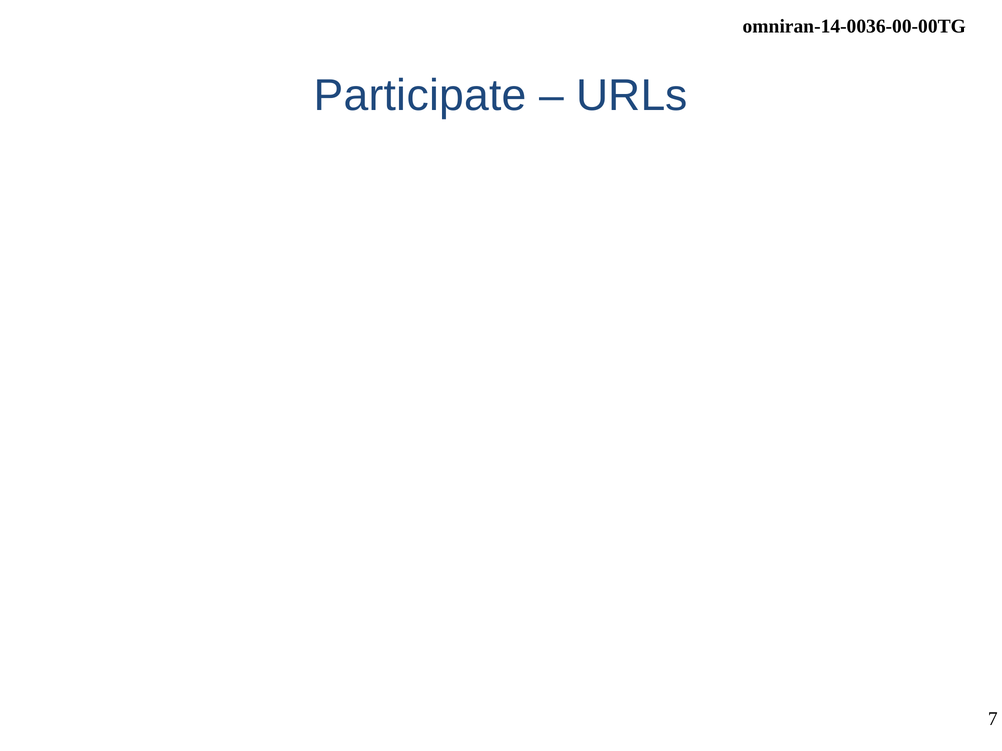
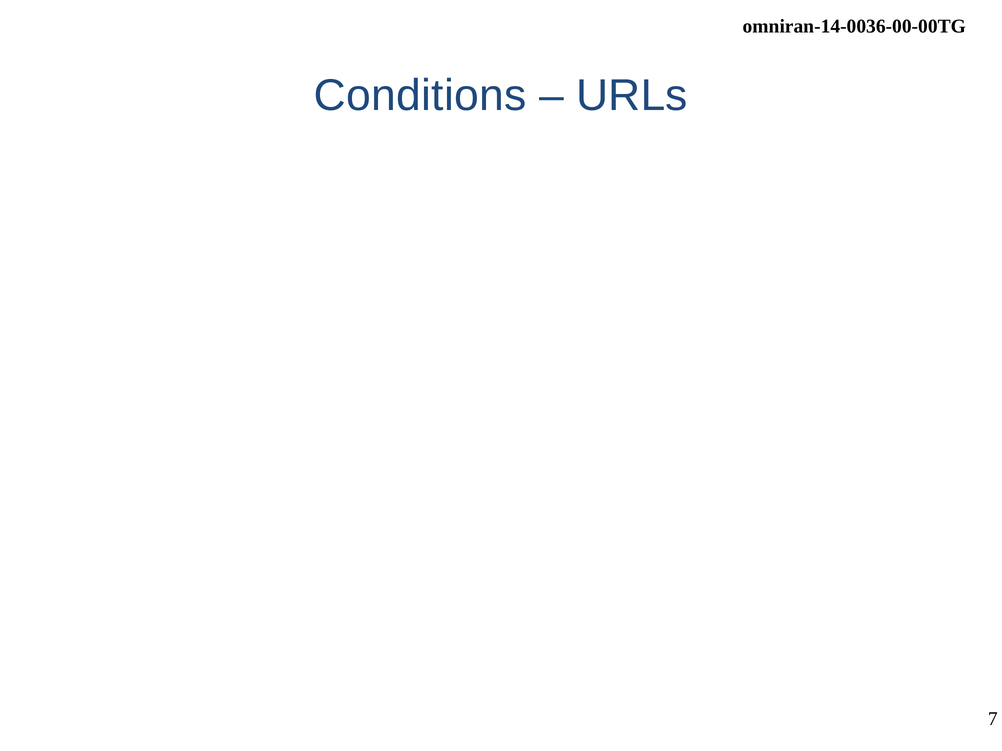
Participate: Participate -> Conditions
